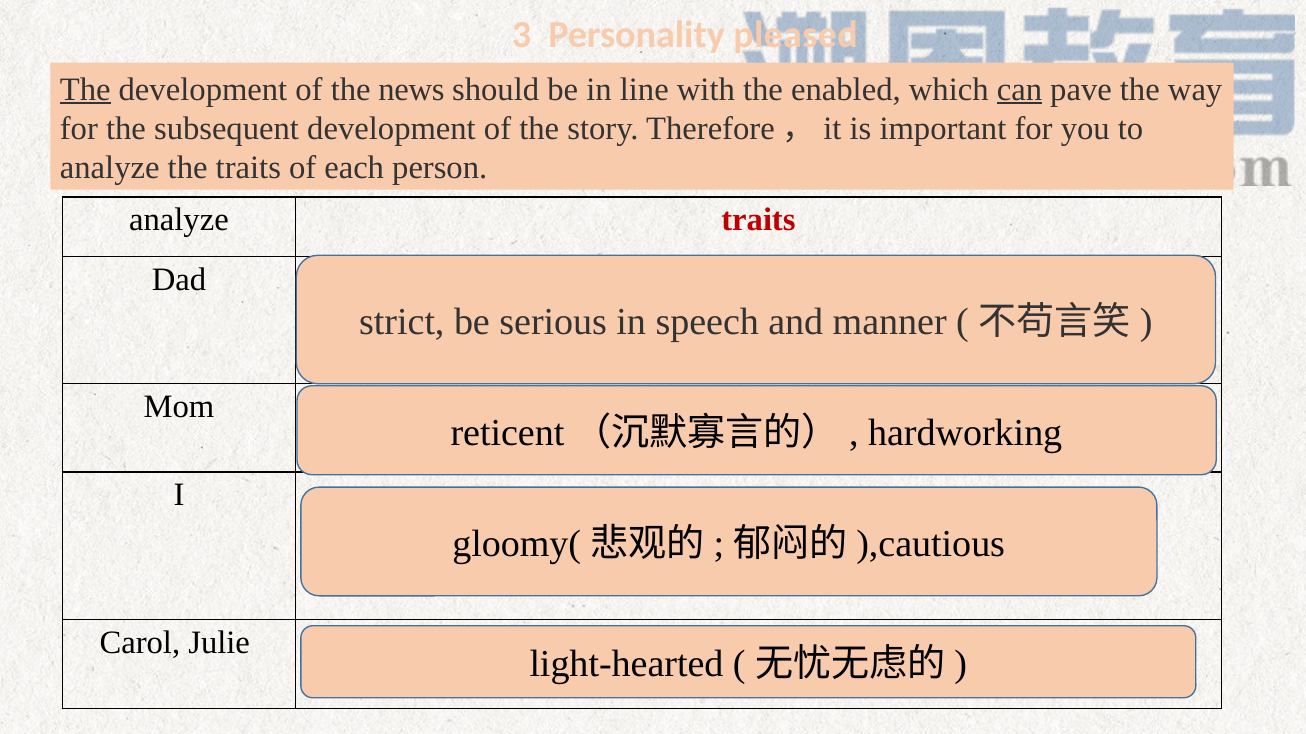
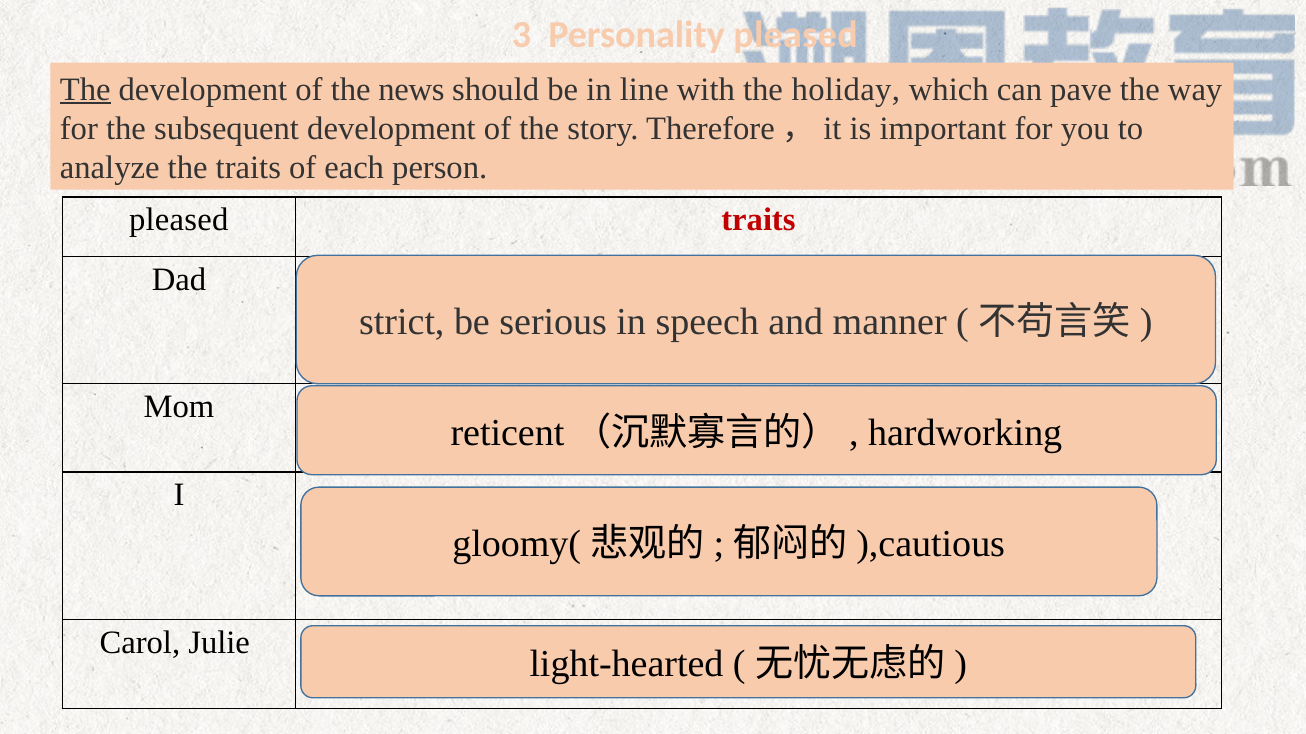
enabled: enabled -> holiday
can at (1019, 89) underline: present -> none
analyze at (179, 220): analyze -> pleased
